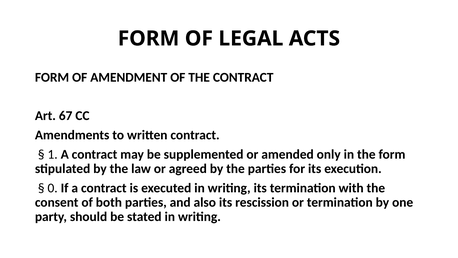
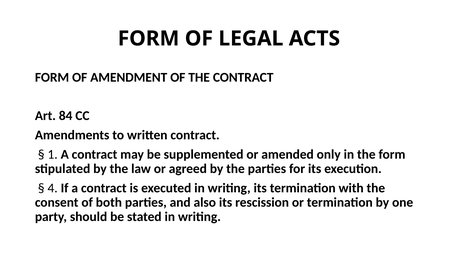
67: 67 -> 84
0: 0 -> 4
